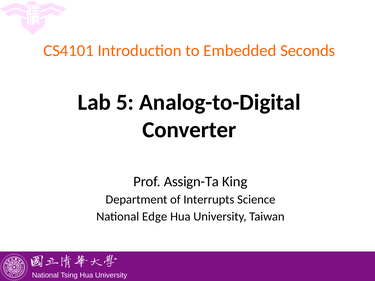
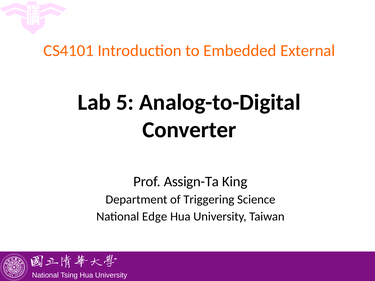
Seconds: Seconds -> External
Interrupts: Interrupts -> Triggering
